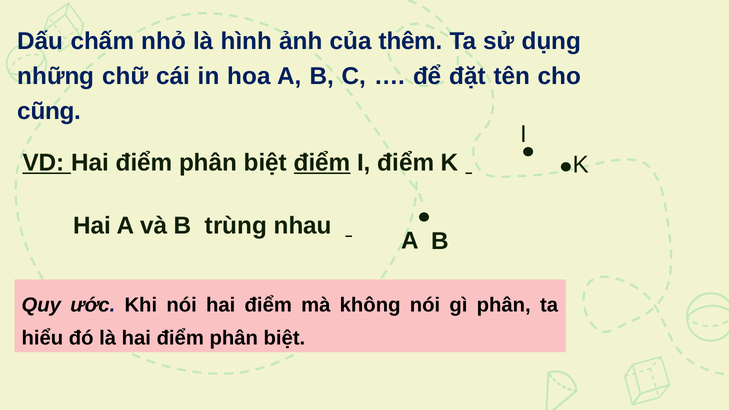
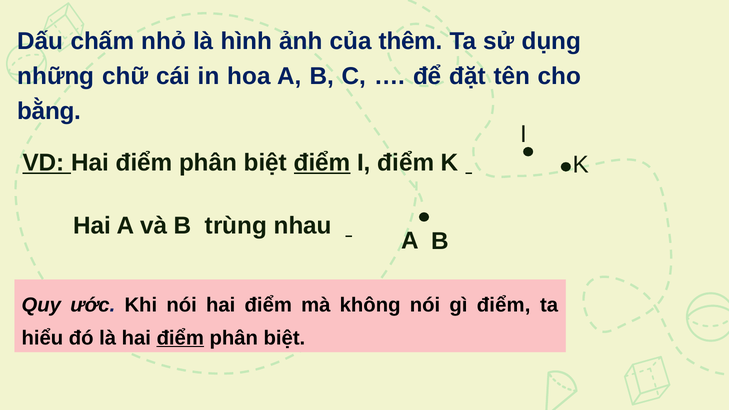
cũng: cũng -> bằng
gì phân: phân -> điểm
điểm at (180, 338) underline: none -> present
